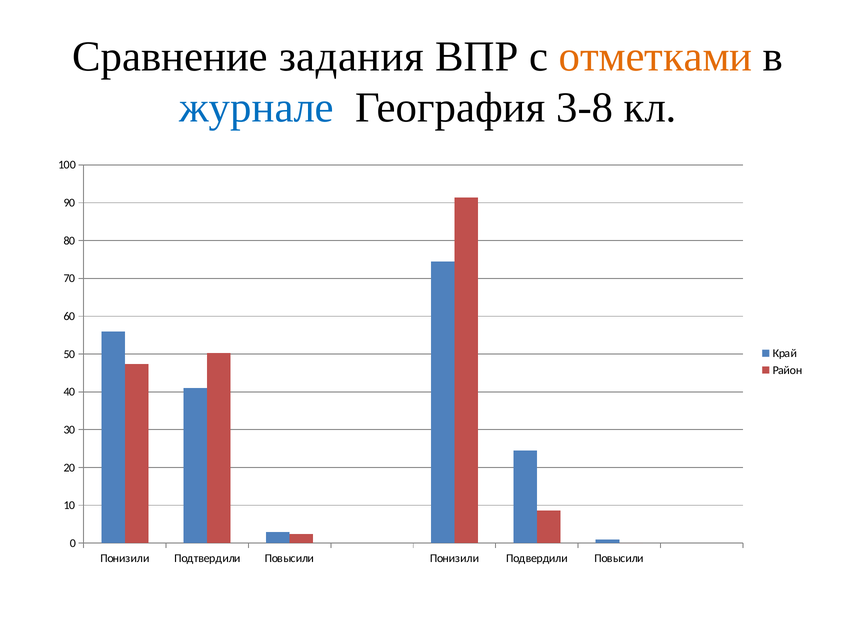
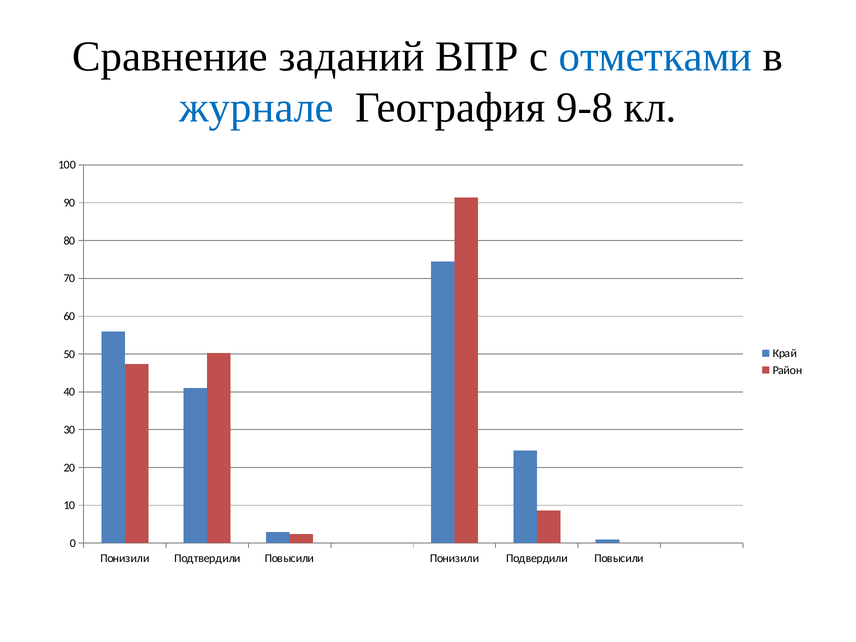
задания: задания -> заданий
отметками colour: orange -> blue
3-8: 3-8 -> 9-8
